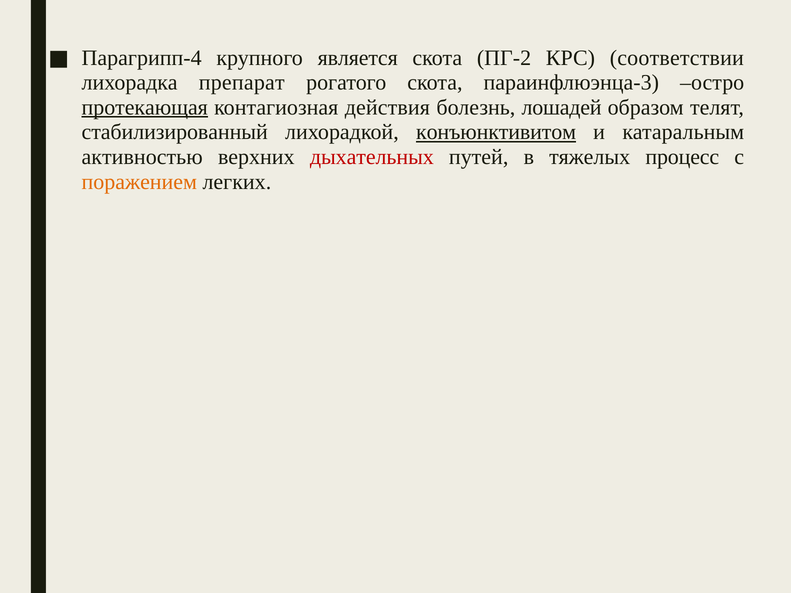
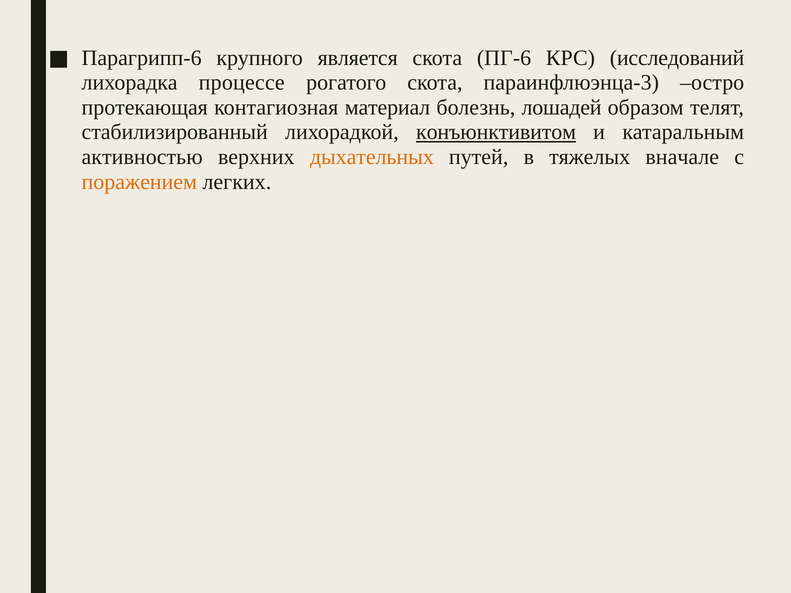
Парагрипп-4: Парагрипп-4 -> Парагрипп-6
ПГ-2: ПГ-2 -> ПГ-6
соответствии: соответствии -> исследований
препарат: препарат -> процессе
протекающая underline: present -> none
действия: действия -> материал
дыхательных colour: red -> orange
процесс: процесс -> вначале
